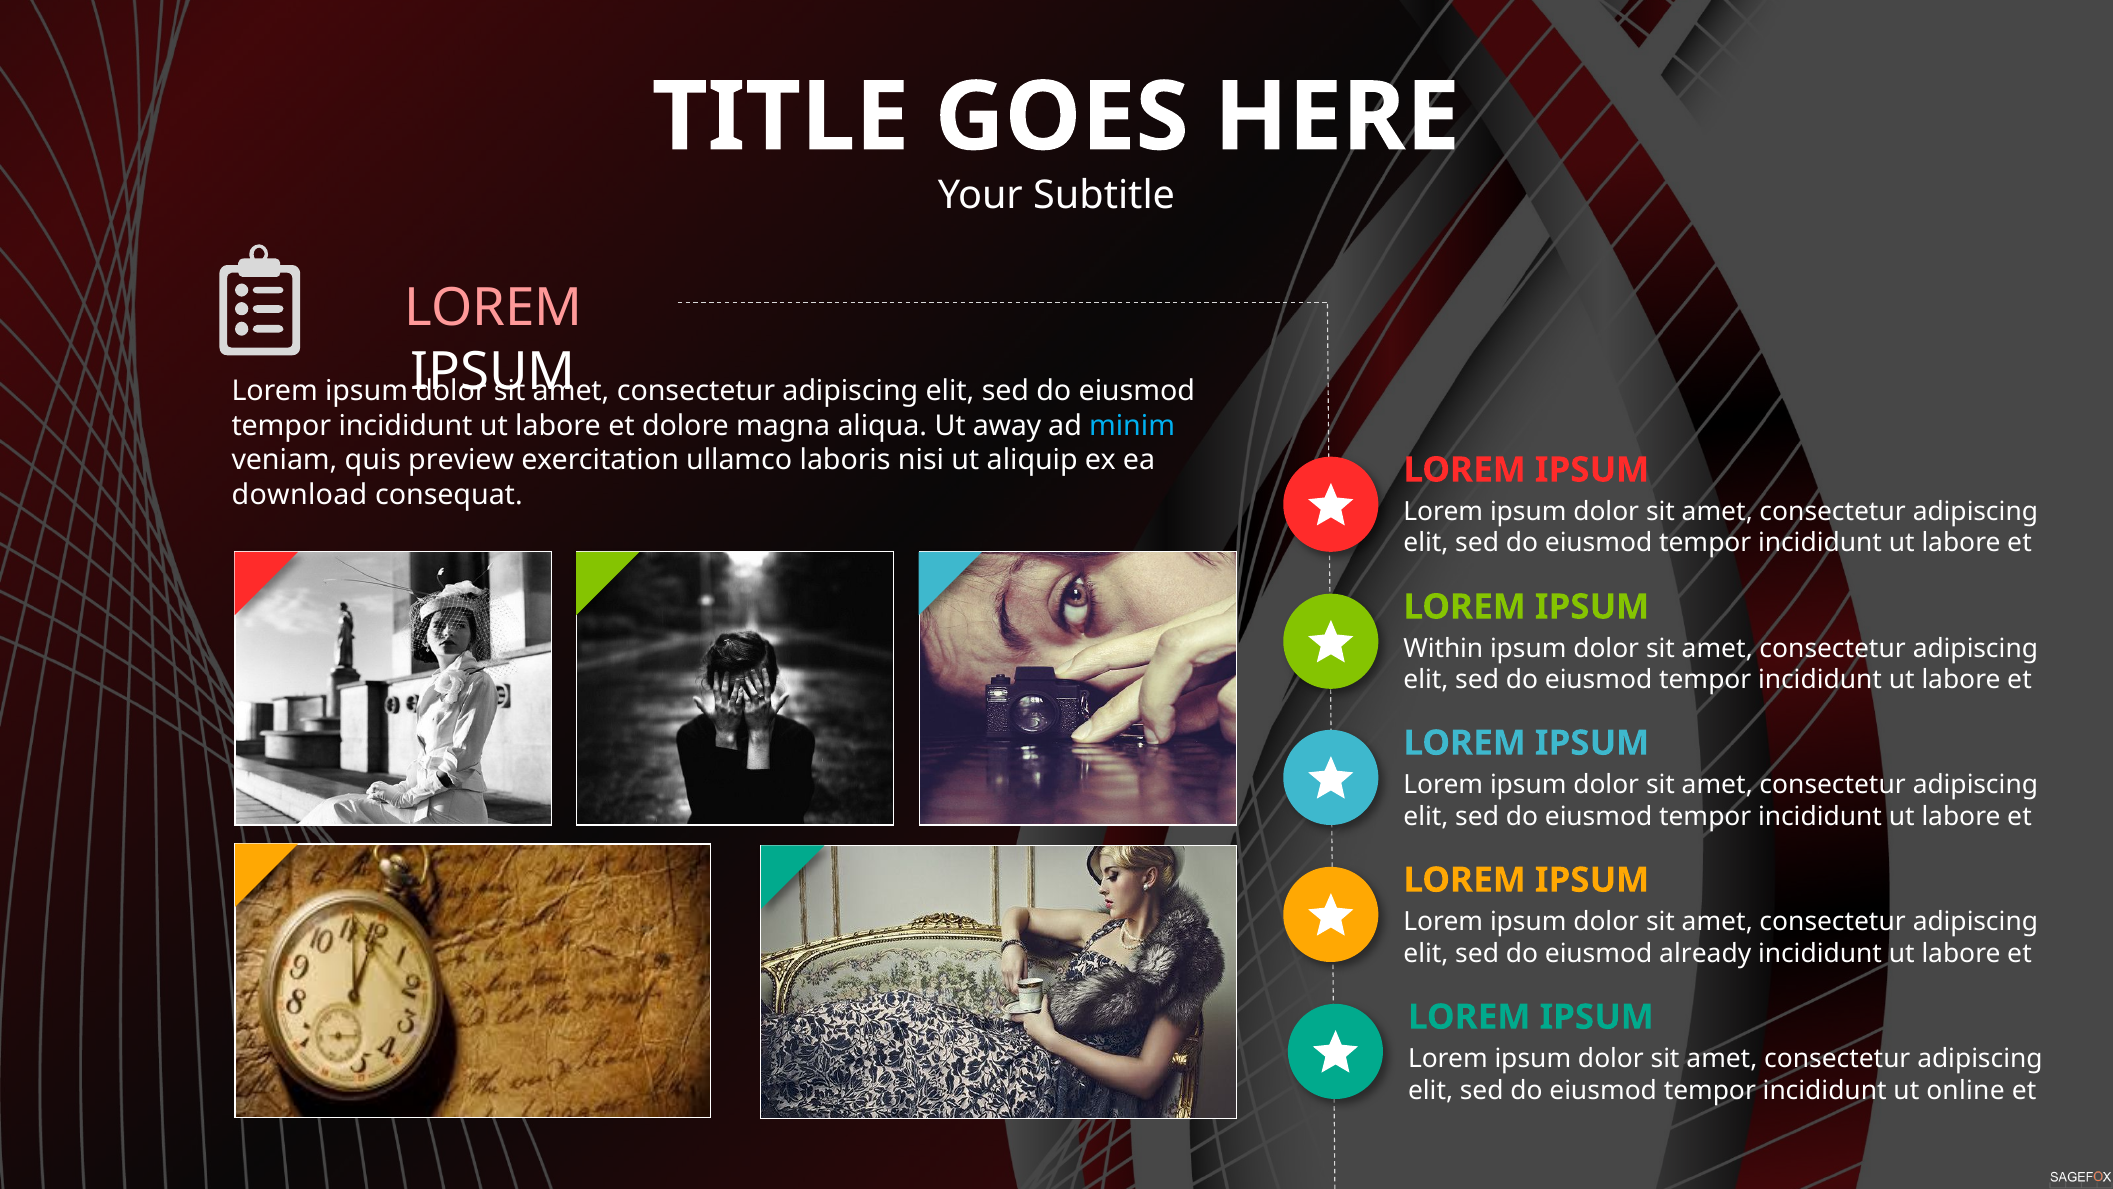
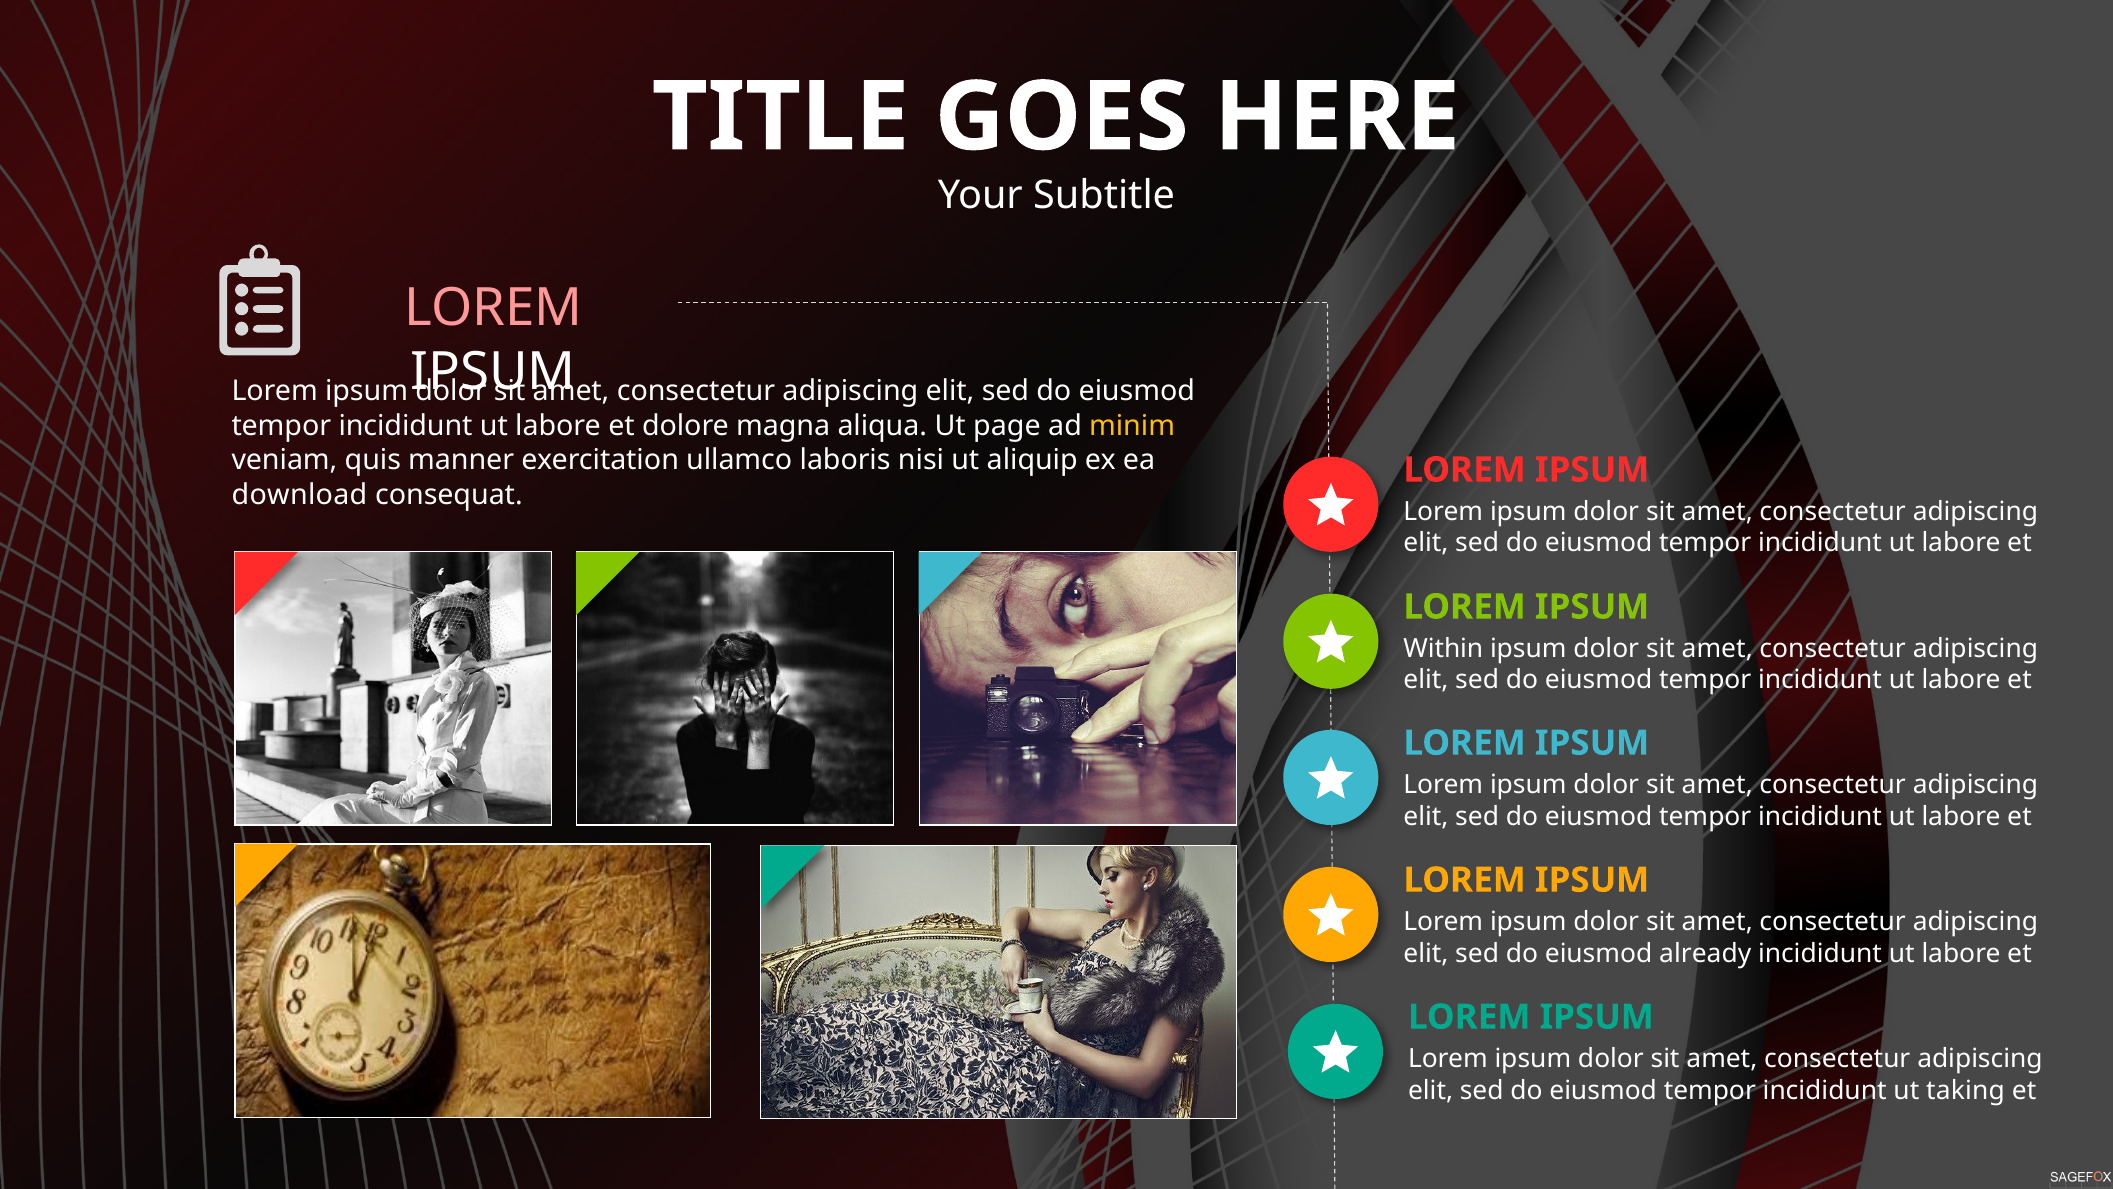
away: away -> page
minim colour: light blue -> yellow
preview: preview -> manner
online: online -> taking
